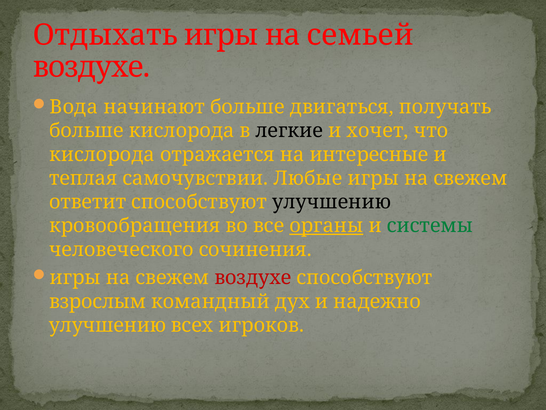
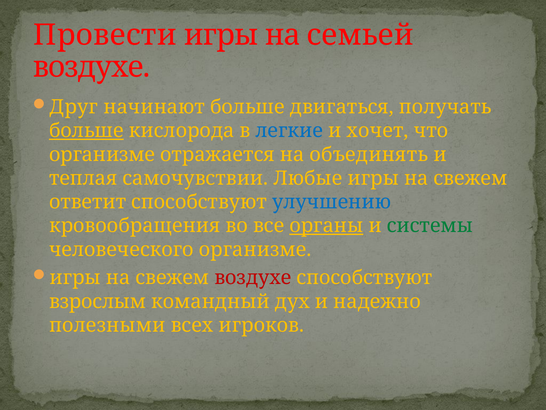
Отдыхать: Отдыхать -> Провести
Вода: Вода -> Друг
больше at (86, 131) underline: none -> present
легкие colour: black -> blue
кислорода at (102, 154): кислорода -> организме
интересные: интересные -> объединять
улучшению at (332, 202) colour: black -> blue
человеческого сочинения: сочинения -> организме
улучшению at (107, 325): улучшению -> полезными
